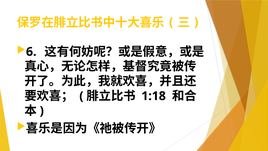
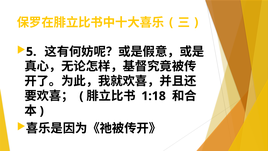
6: 6 -> 5
